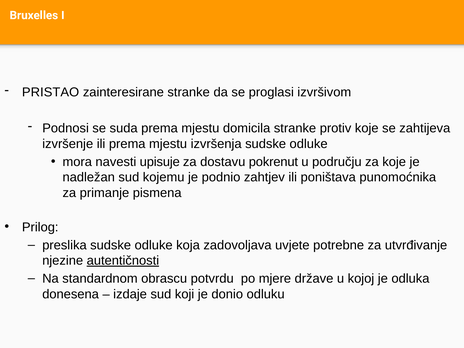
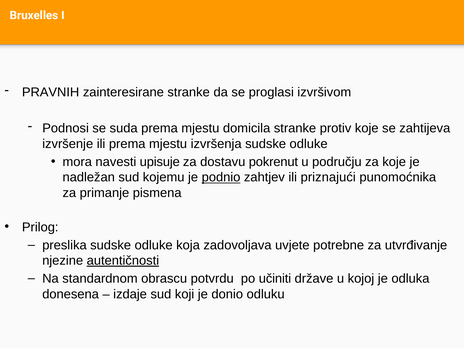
PRISTAO: PRISTAO -> PRAVNIH
podnio underline: none -> present
poništava: poništava -> priznajući
mjere: mjere -> učiniti
